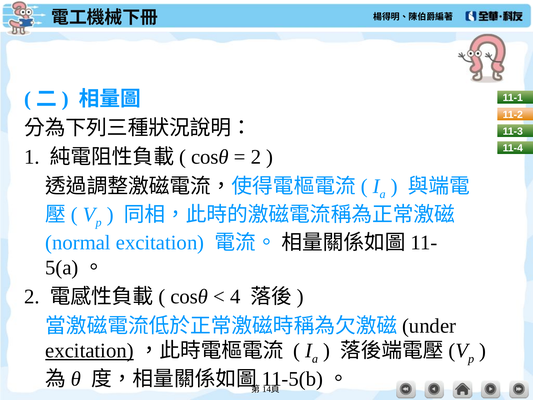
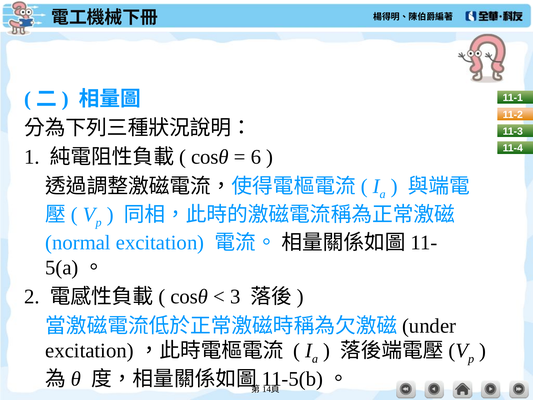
2 at (256, 157): 2 -> 6
4: 4 -> 3
excitation at (89, 351) underline: present -> none
